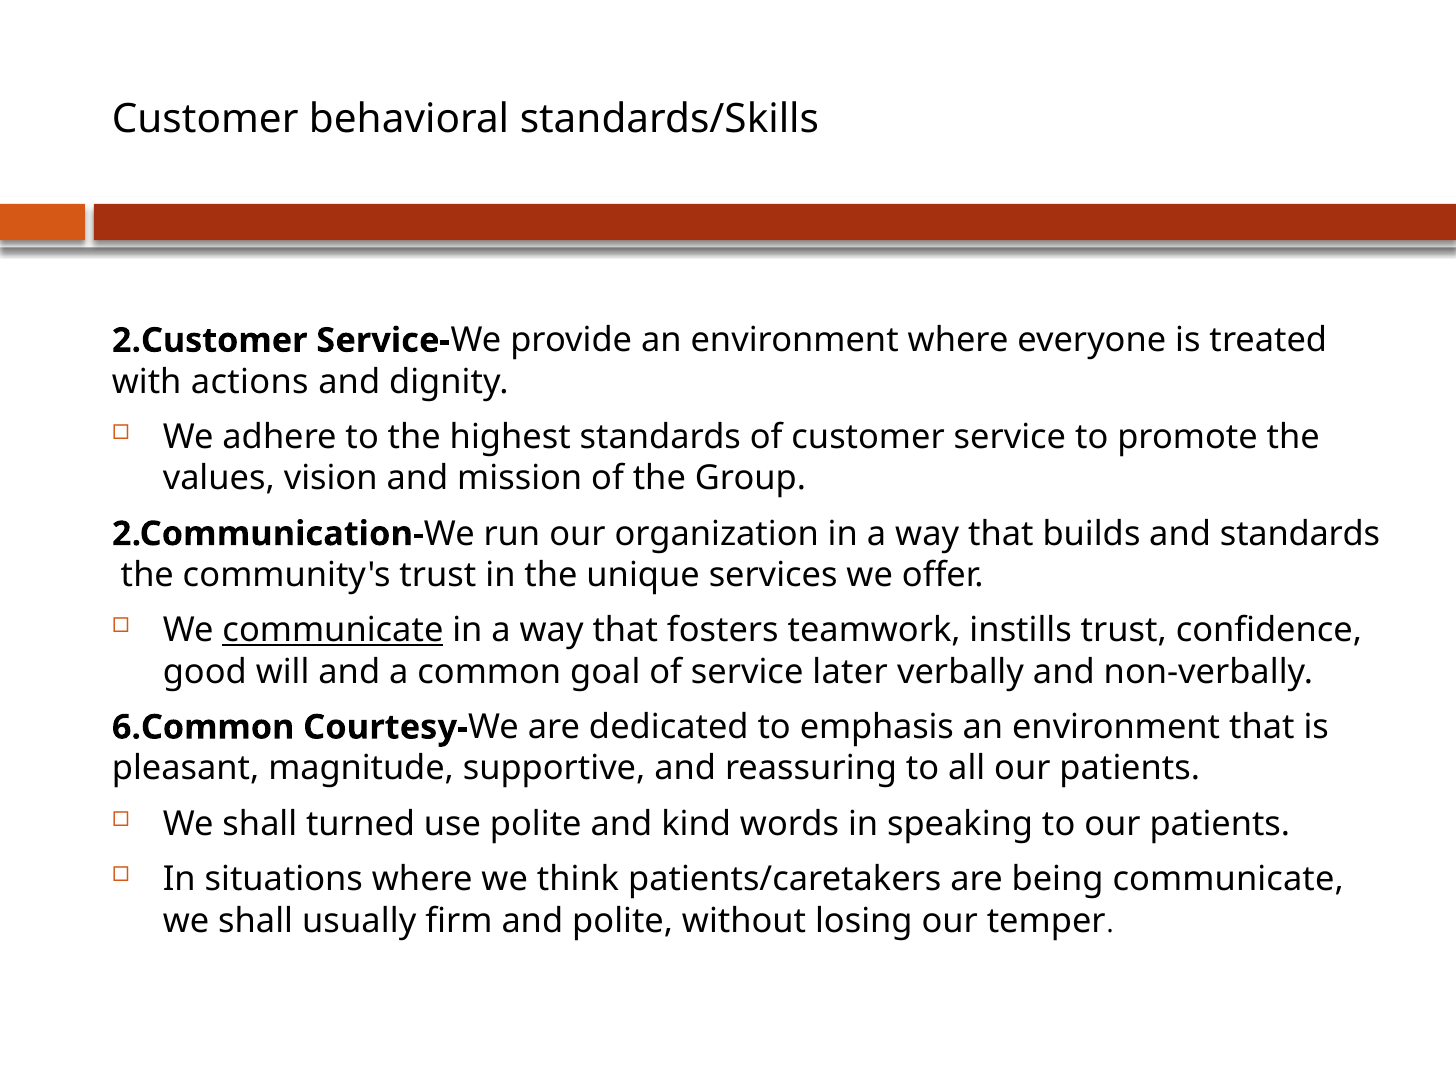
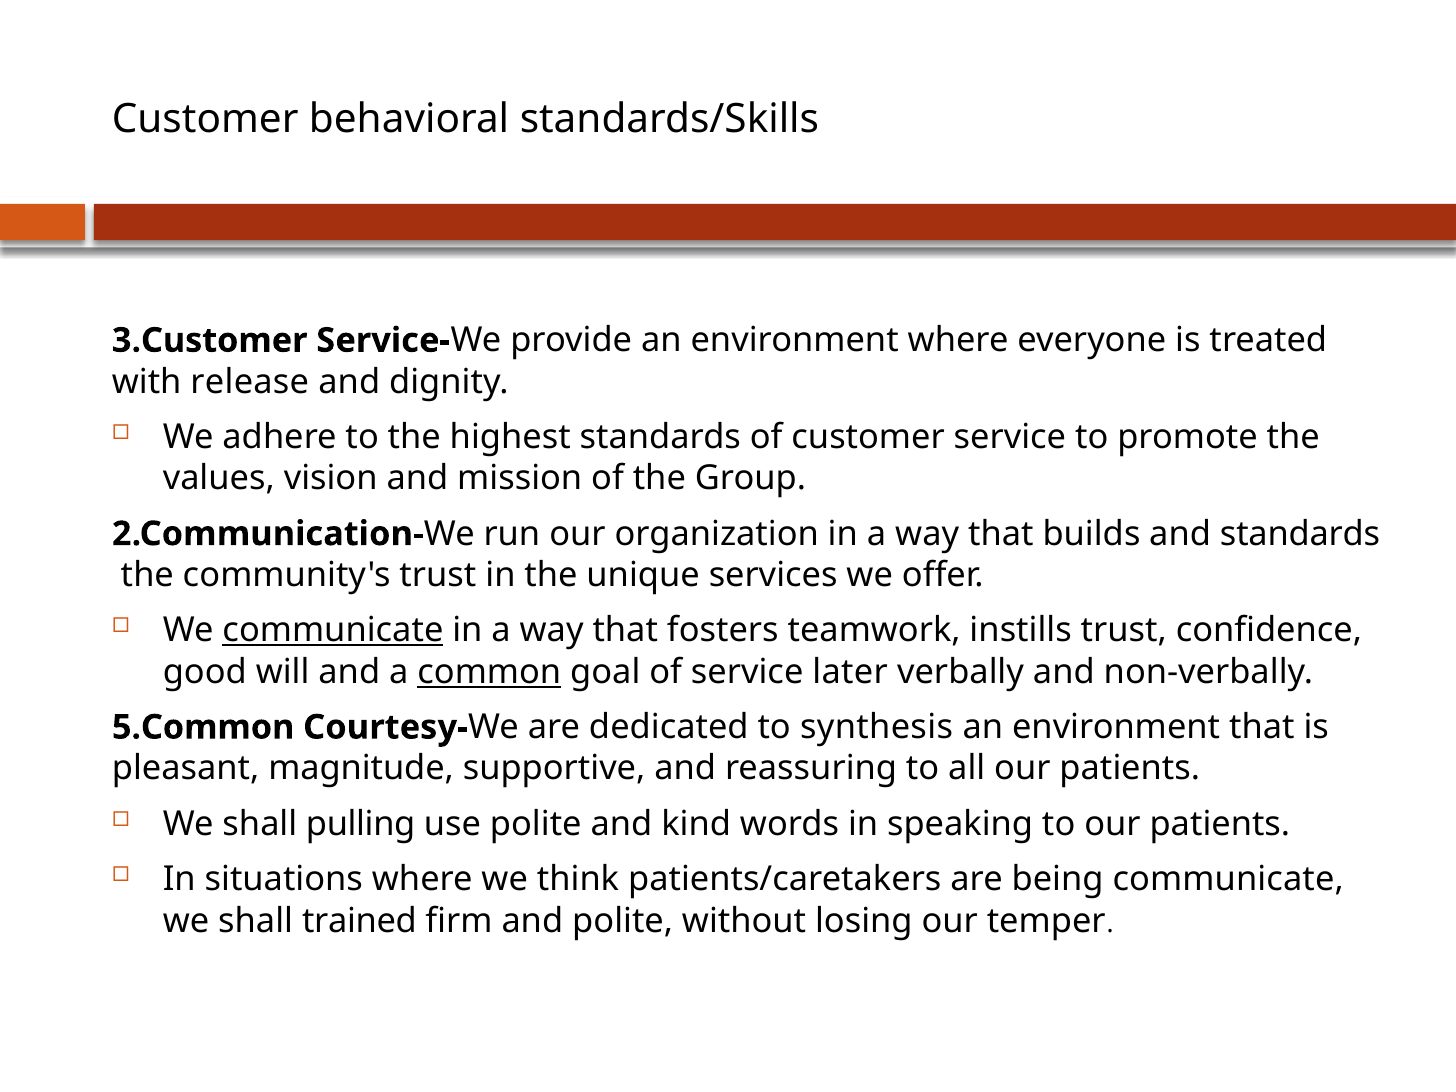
2.Customer: 2.Customer -> 3.Customer
actions: actions -> release
common underline: none -> present
6.Common: 6.Common -> 5.Common
emphasis: emphasis -> synthesis
turned: turned -> pulling
usually: usually -> trained
